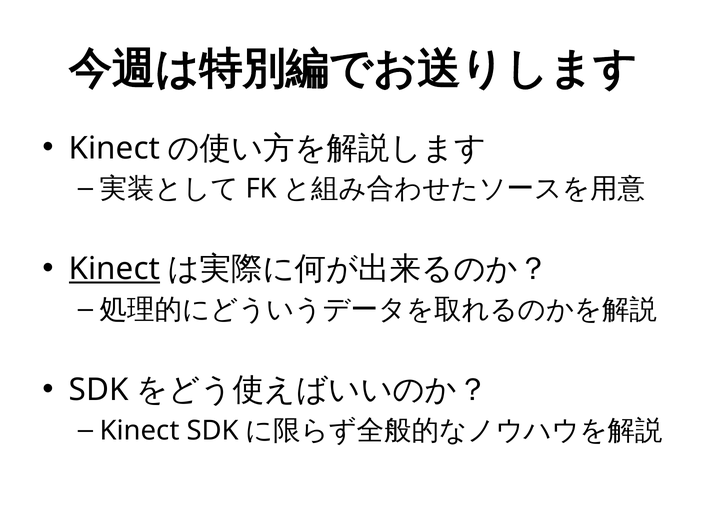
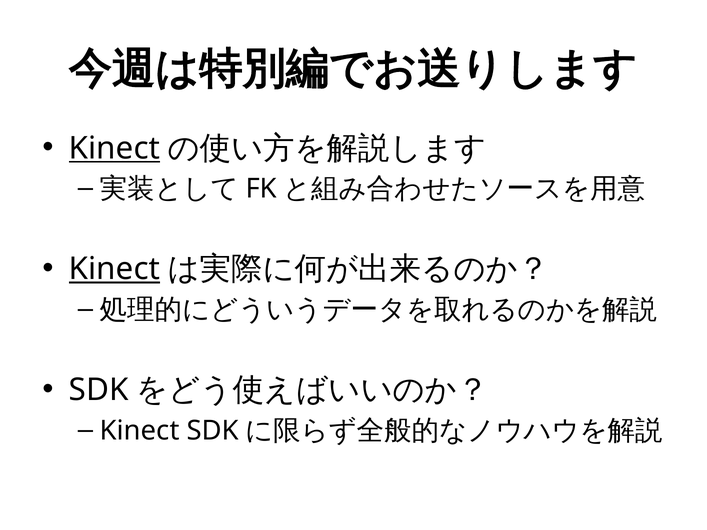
Kinect at (114, 148) underline: none -> present
